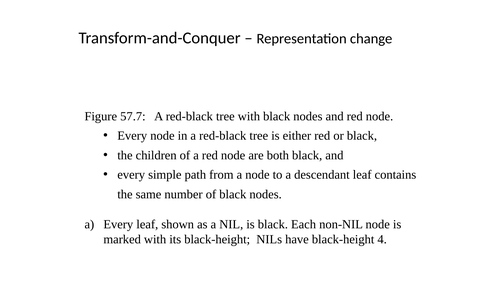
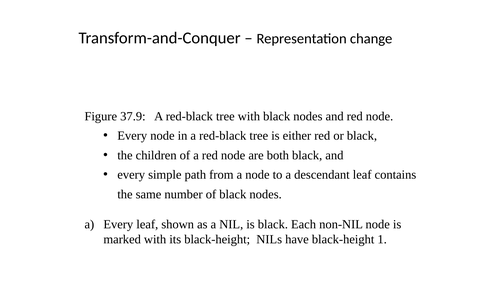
57.7: 57.7 -> 37.9
4: 4 -> 1
